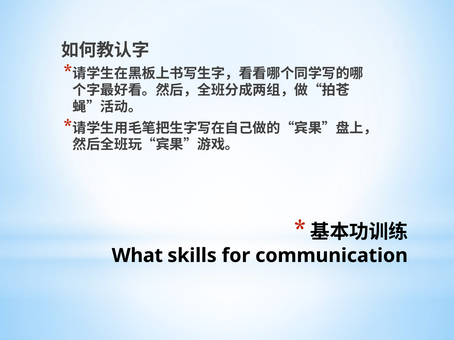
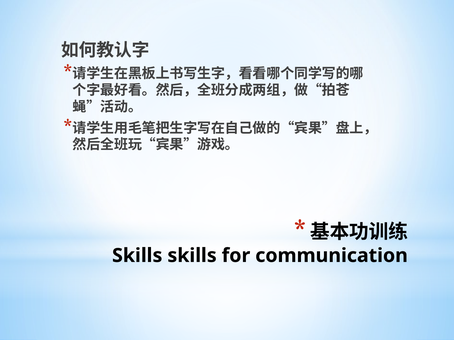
What at (137, 256): What -> Skills
